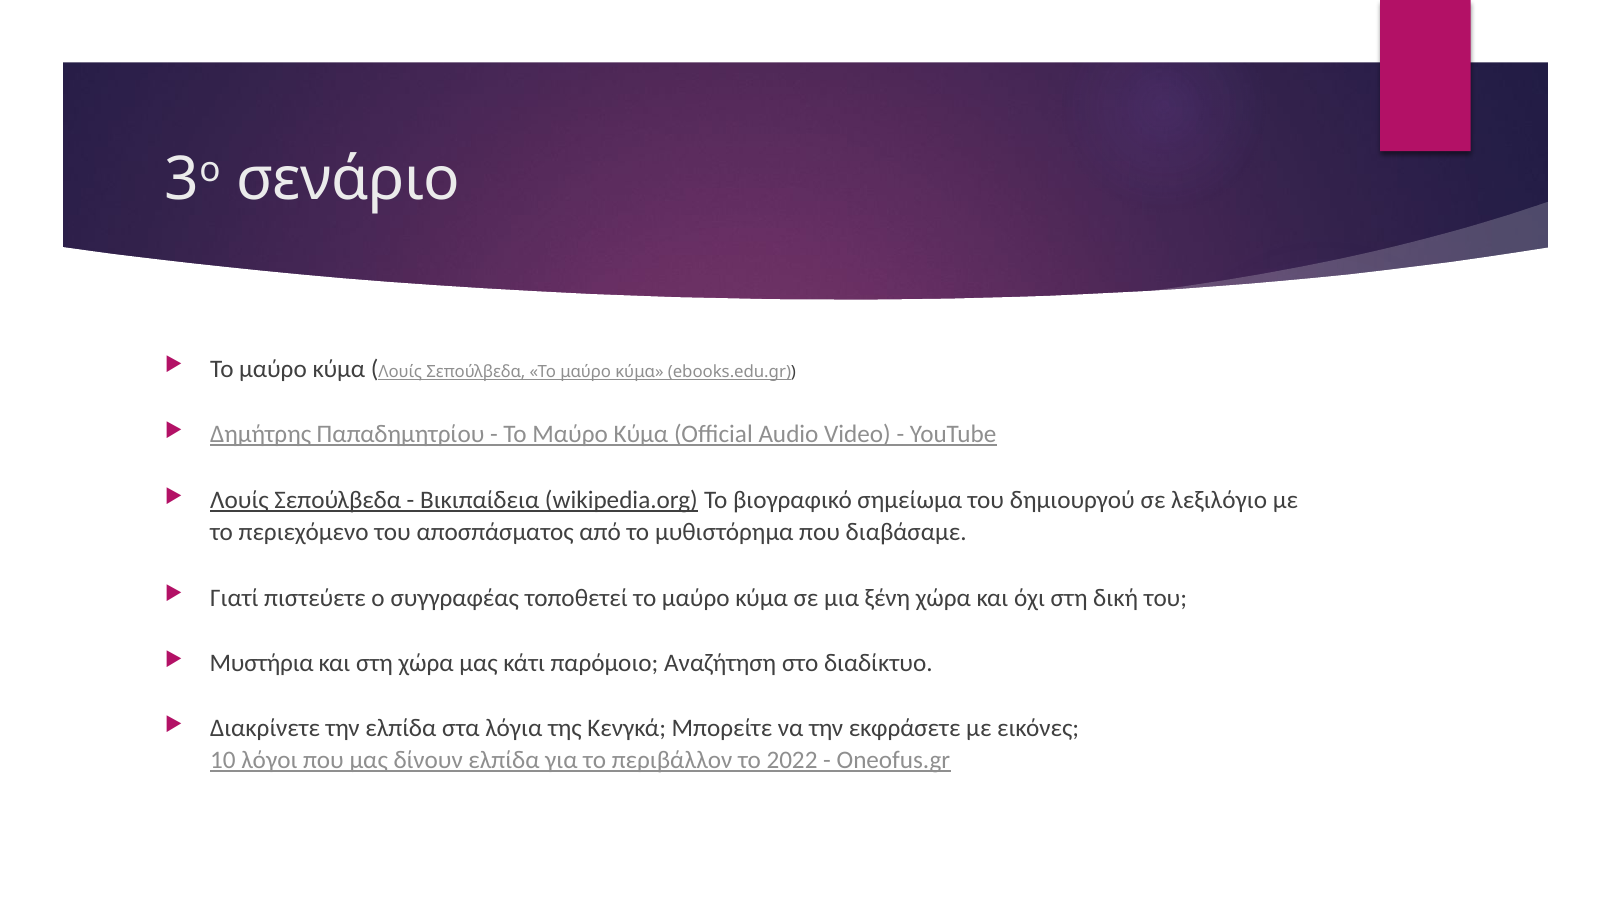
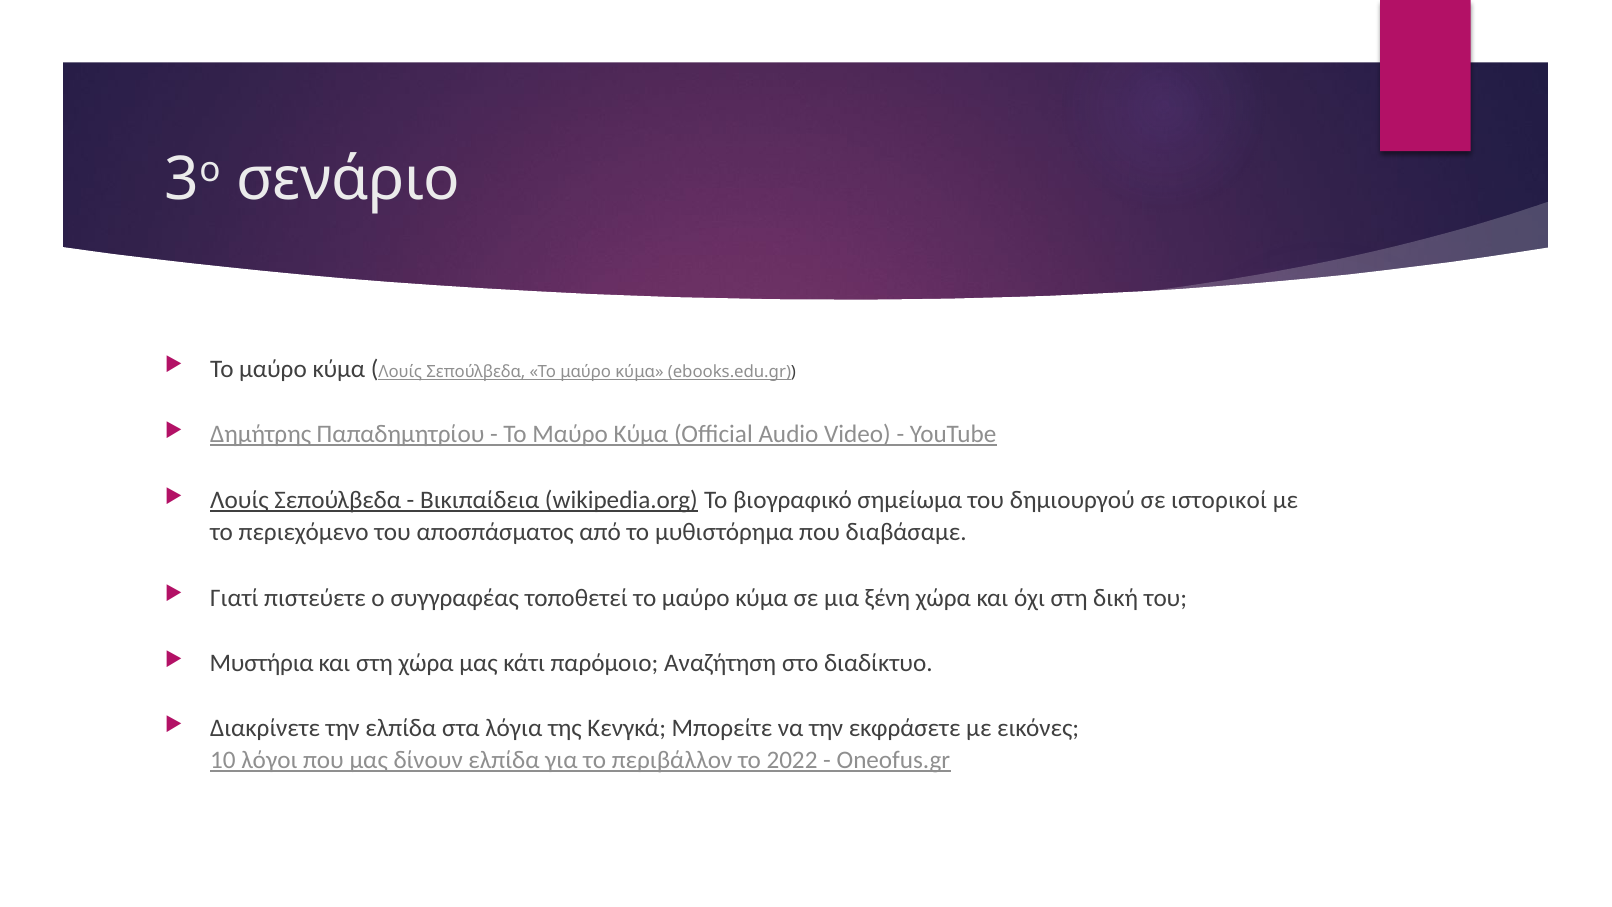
λεξιλόγιο: λεξιλόγιο -> ιστορικοί
